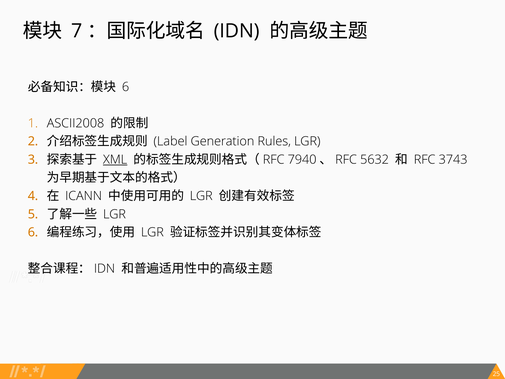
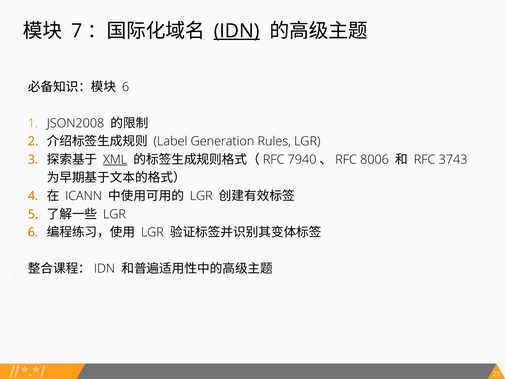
IDN underline: none -> present
ASCII2008: ASCII2008 -> JSON2008
5632: 5632 -> 8006
